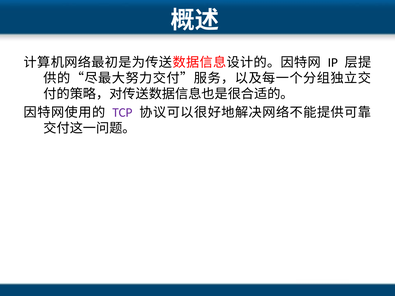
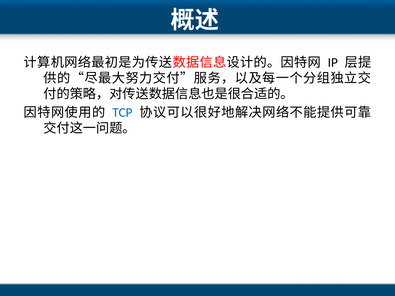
TCP colour: purple -> blue
